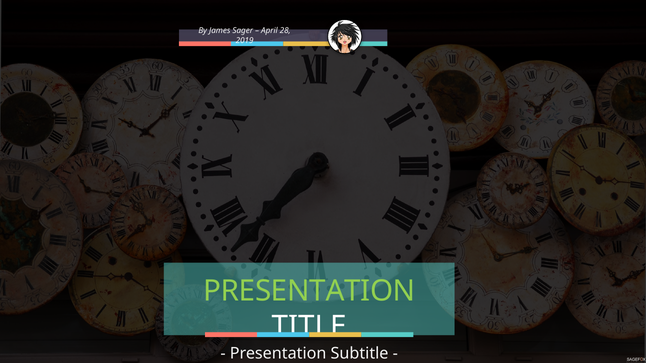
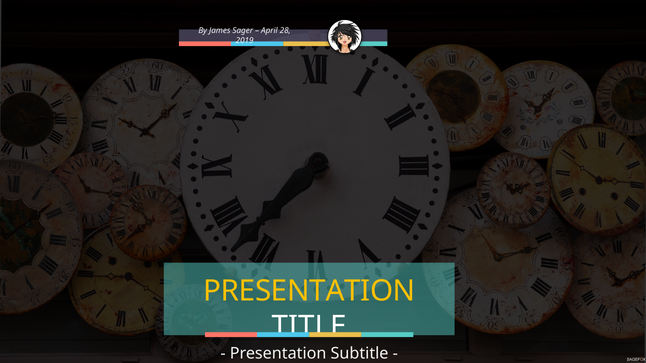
PRESENTATION at (309, 292) colour: light green -> yellow
